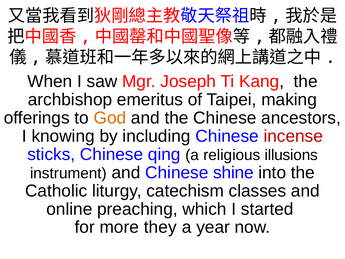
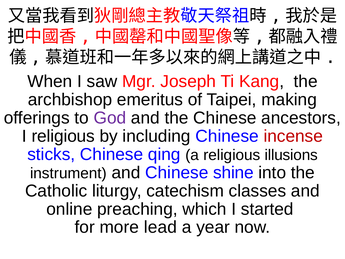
God colour: orange -> purple
I knowing: knowing -> religious
they: they -> lead
